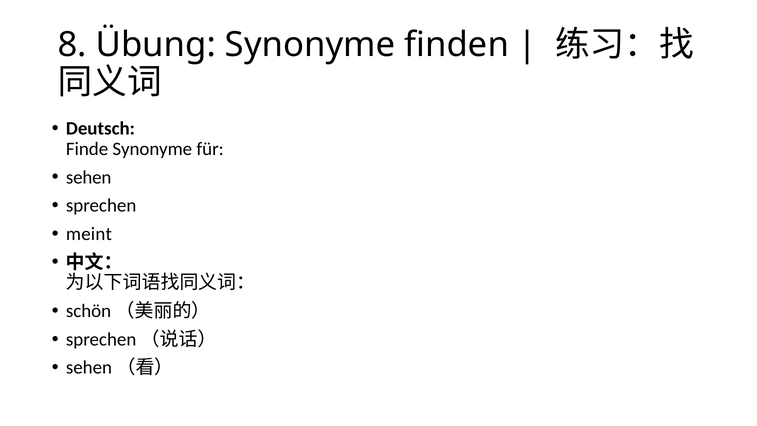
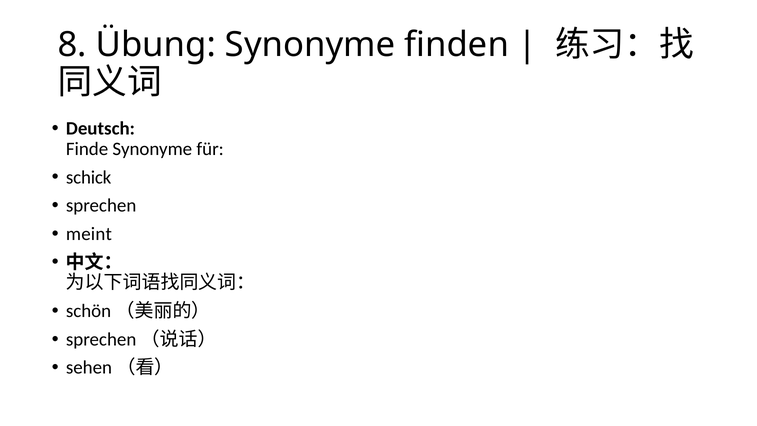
sehen: sehen -> schick
